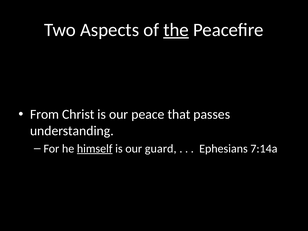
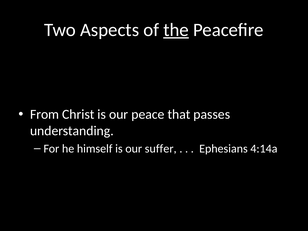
himself underline: present -> none
guard: guard -> suffer
7:14a: 7:14a -> 4:14a
